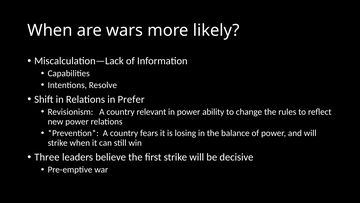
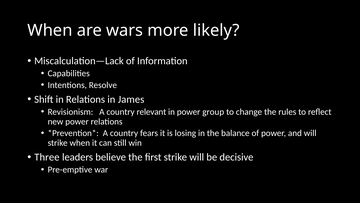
Prefer: Prefer -> James
ability: ability -> group
